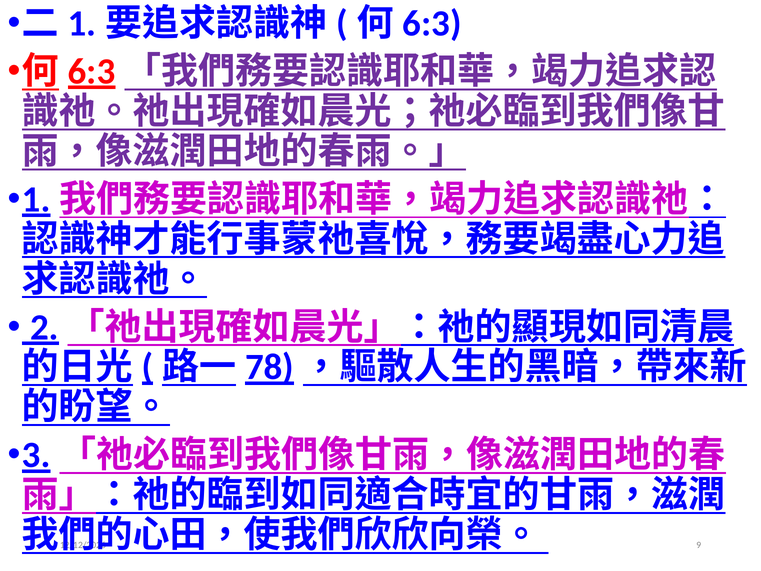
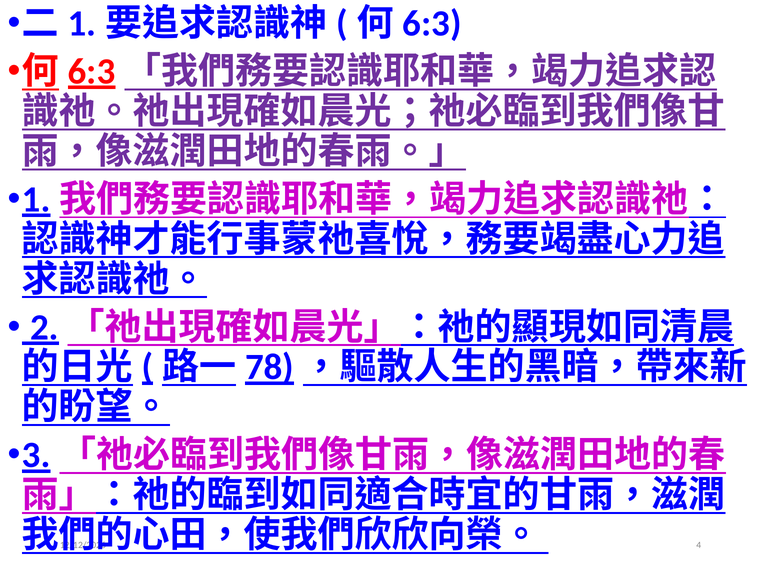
9: 9 -> 4
